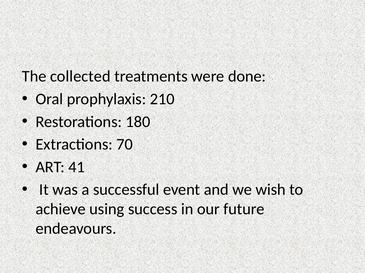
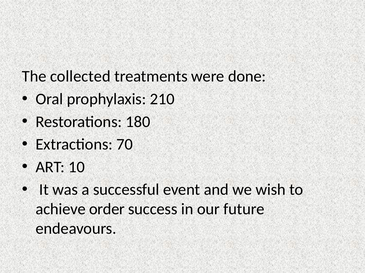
41: 41 -> 10
using: using -> order
